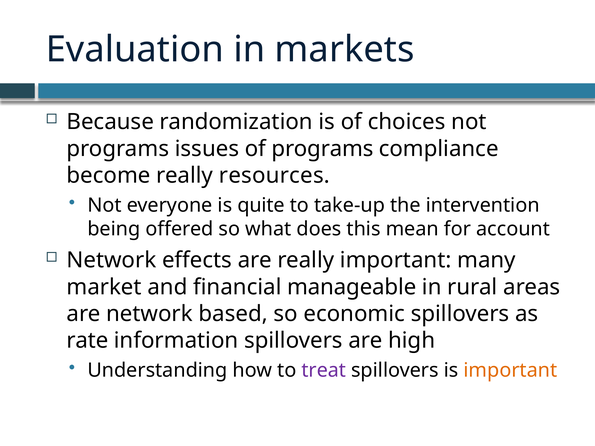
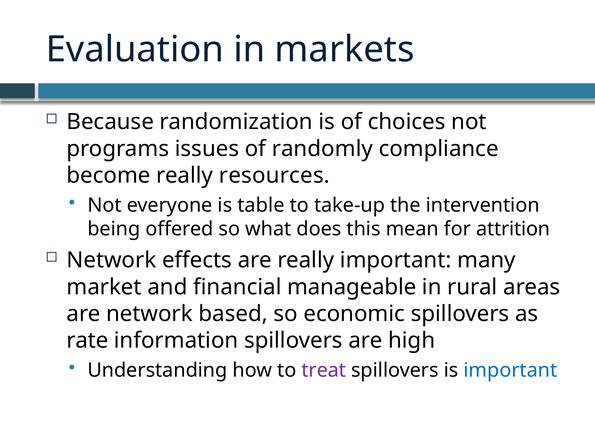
of programs: programs -> randomly
quite: quite -> table
account: account -> attrition
important at (510, 370) colour: orange -> blue
